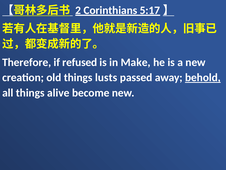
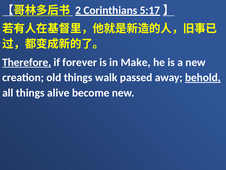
Therefore underline: none -> present
refused: refused -> forever
lusts: lusts -> walk
